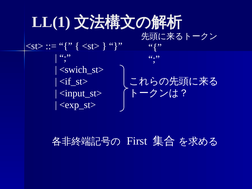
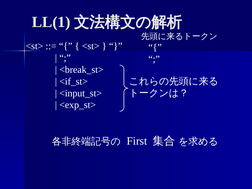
<swich_st>: <swich_st> -> <break_st>
